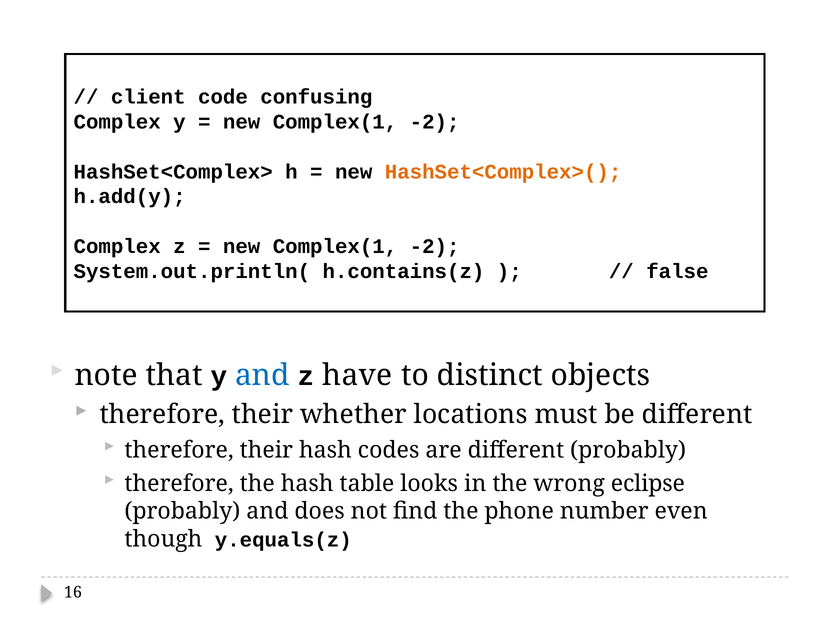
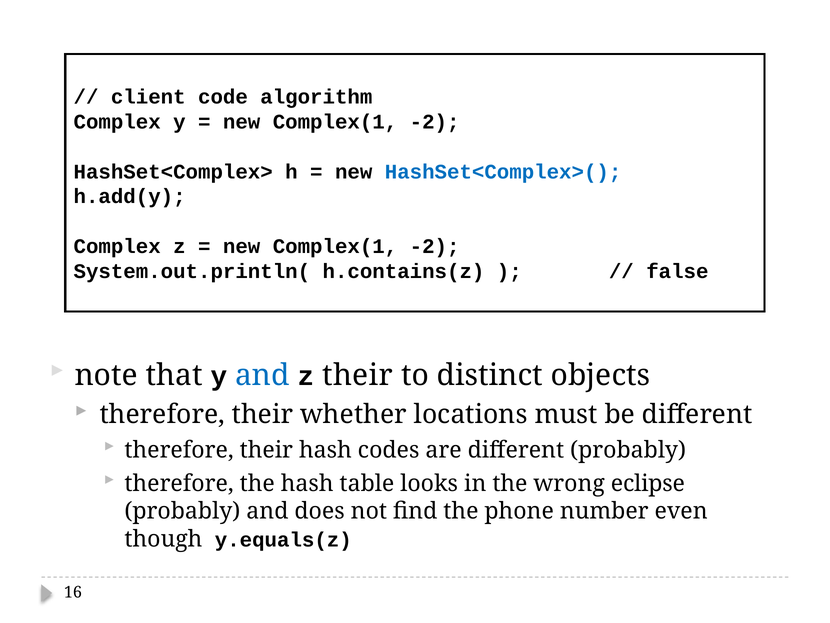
confusing: confusing -> algorithm
HashSet<Complex>( colour: orange -> blue
z have: have -> their
